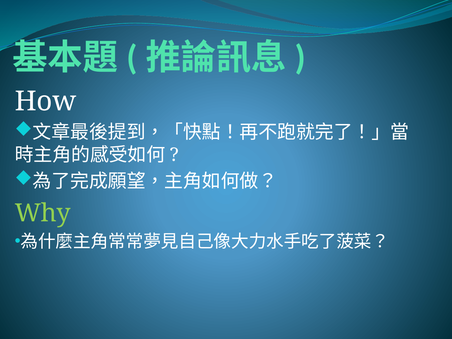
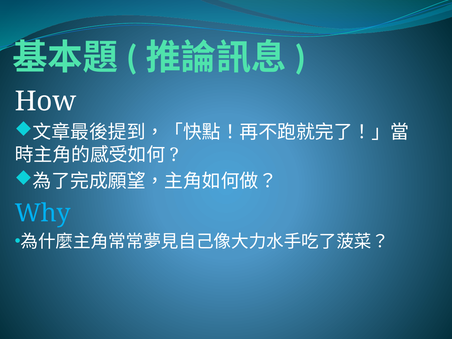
Why colour: light green -> light blue
